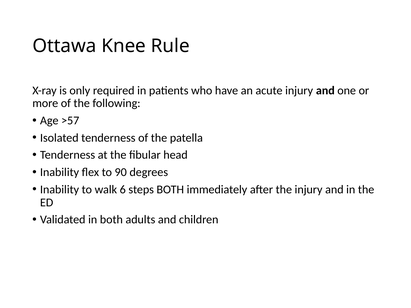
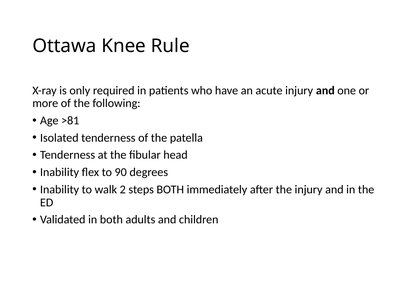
>57: >57 -> >81
6: 6 -> 2
